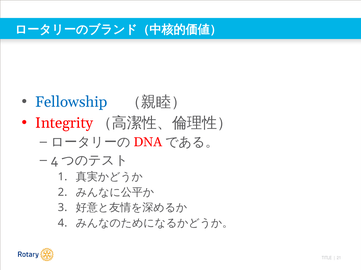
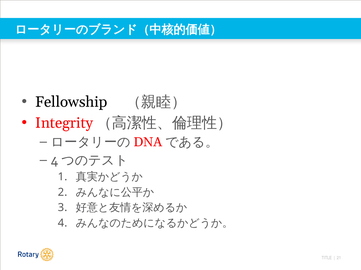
Fellowship colour: blue -> black
